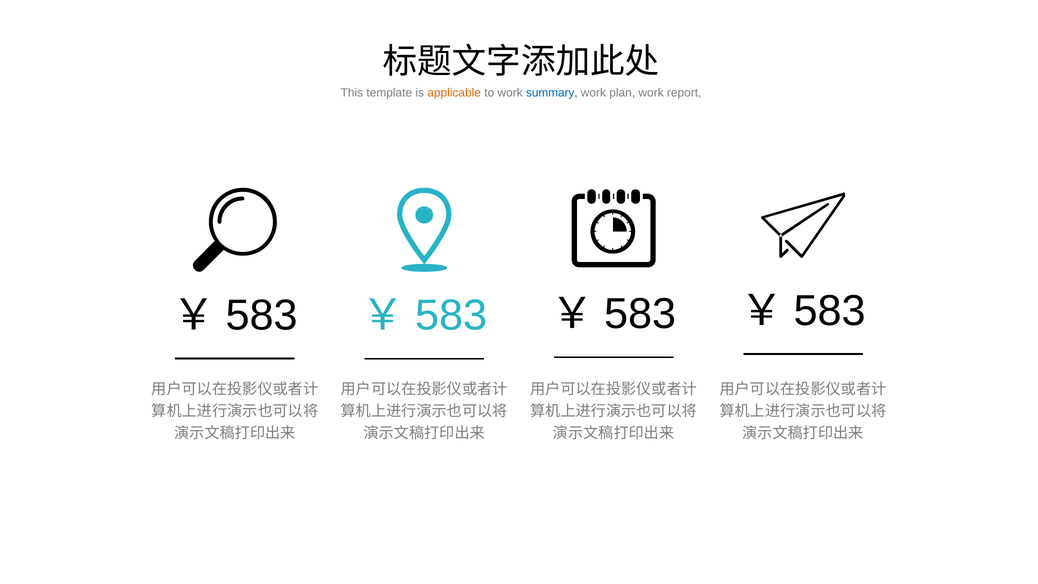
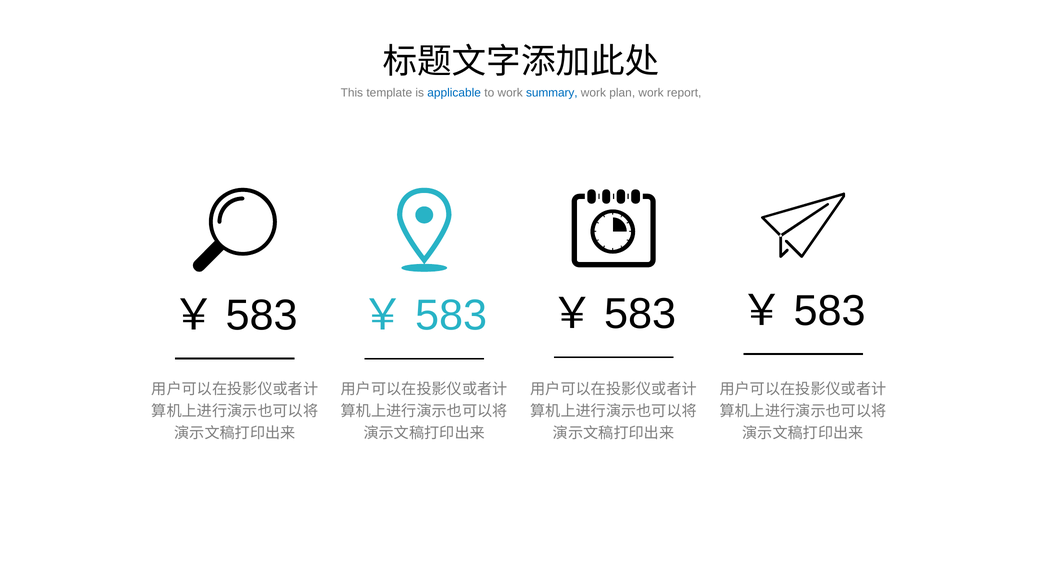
applicable colour: orange -> blue
